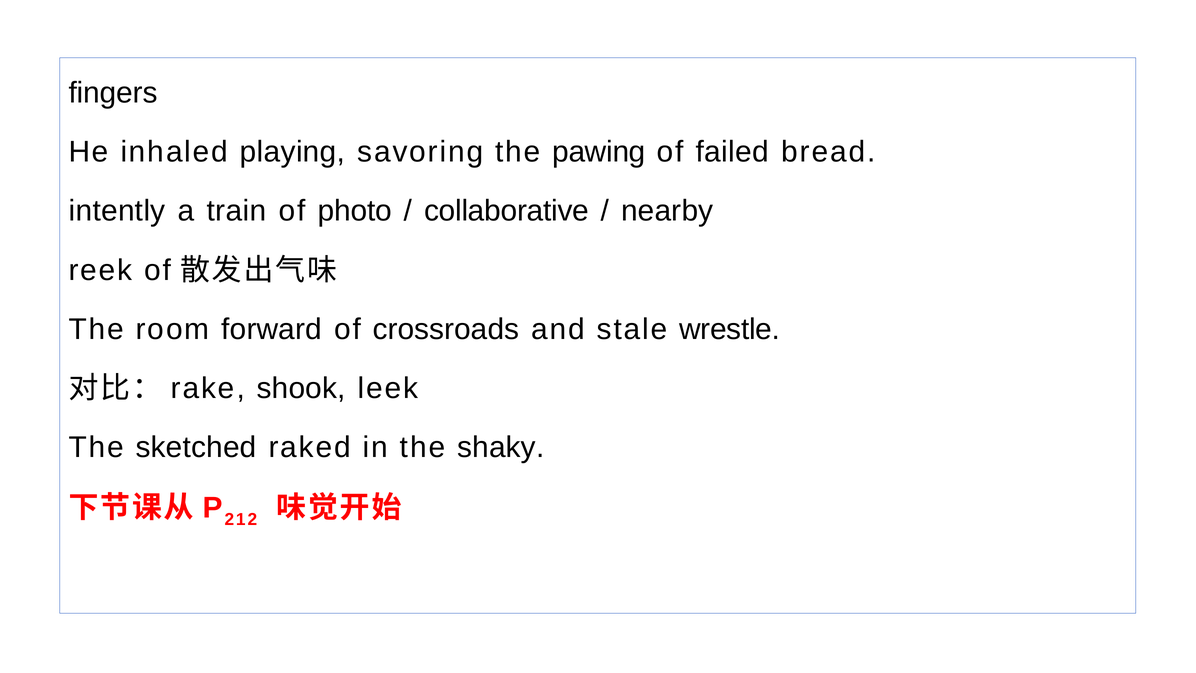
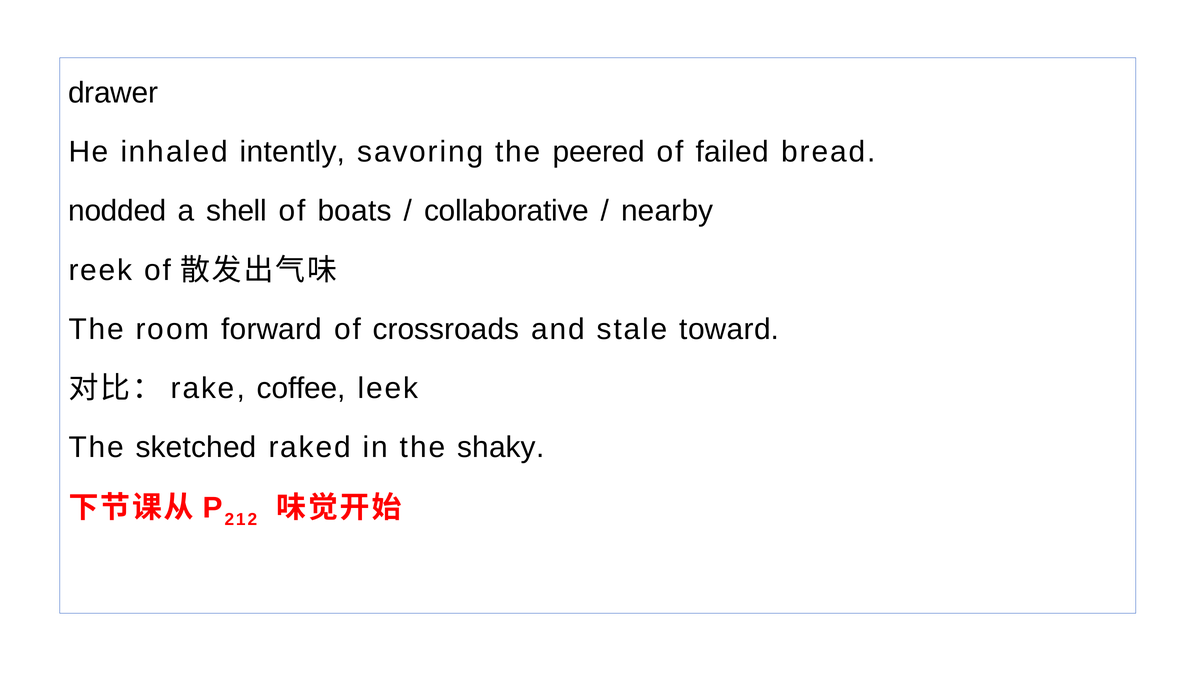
fingers: fingers -> drawer
playing: playing -> intently
pawing: pawing -> peered
intently: intently -> nodded
train: train -> shell
photo: photo -> boats
wrestle: wrestle -> toward
shook: shook -> coffee
